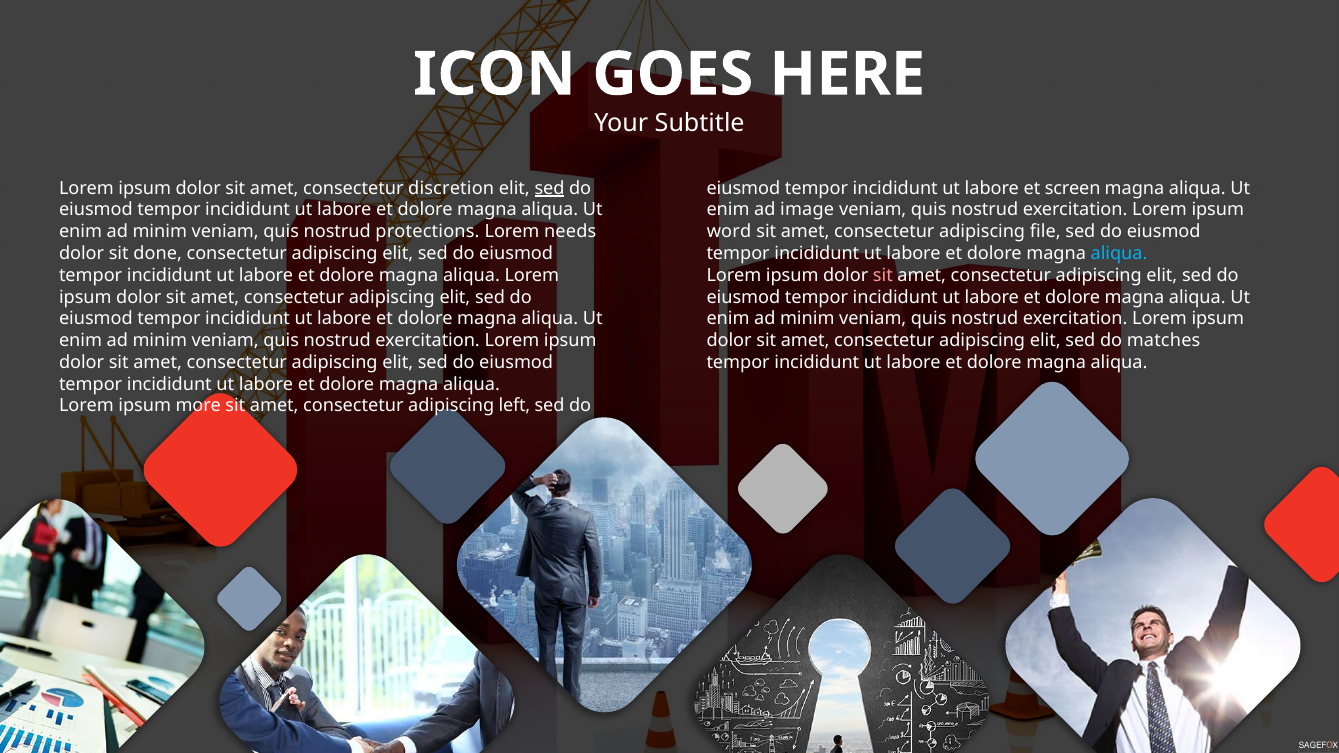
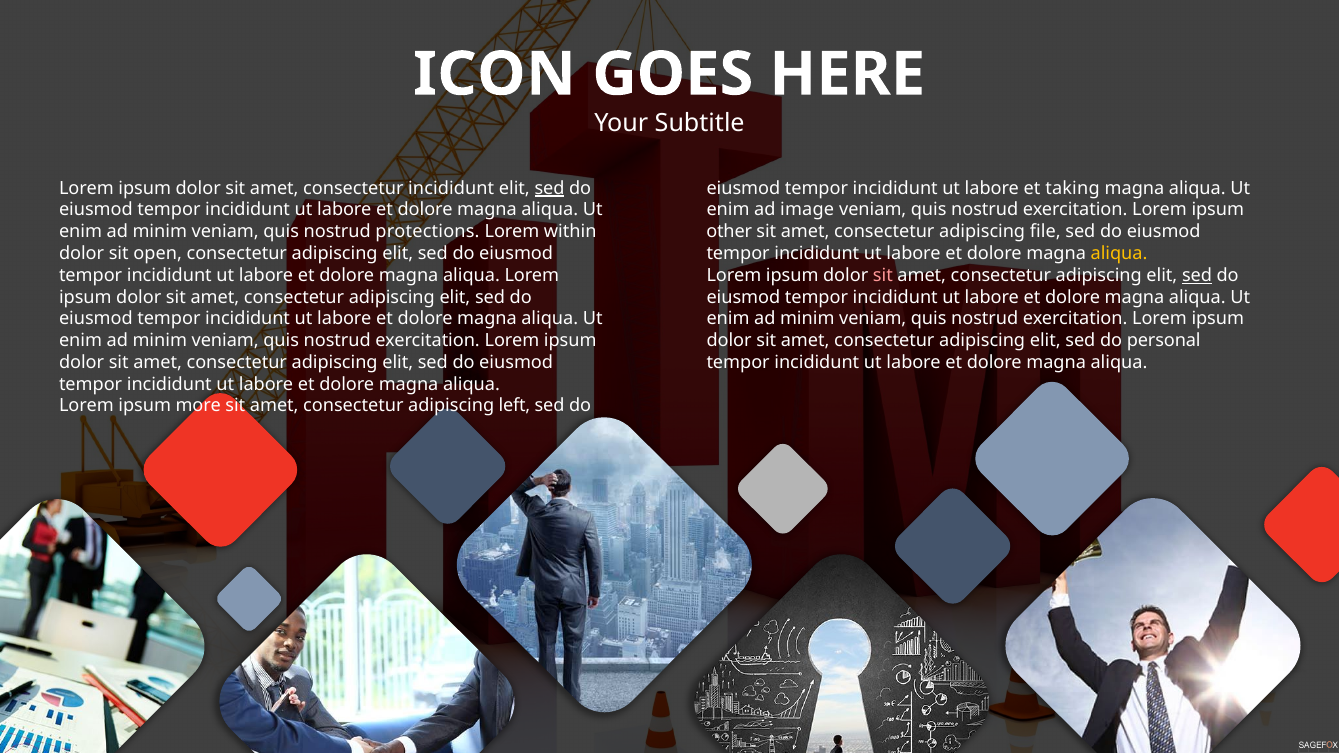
consectetur discretion: discretion -> incididunt
screen: screen -> taking
needs: needs -> within
word: word -> other
done: done -> open
aliqua at (1119, 254) colour: light blue -> yellow
sed at (1197, 275) underline: none -> present
matches: matches -> personal
